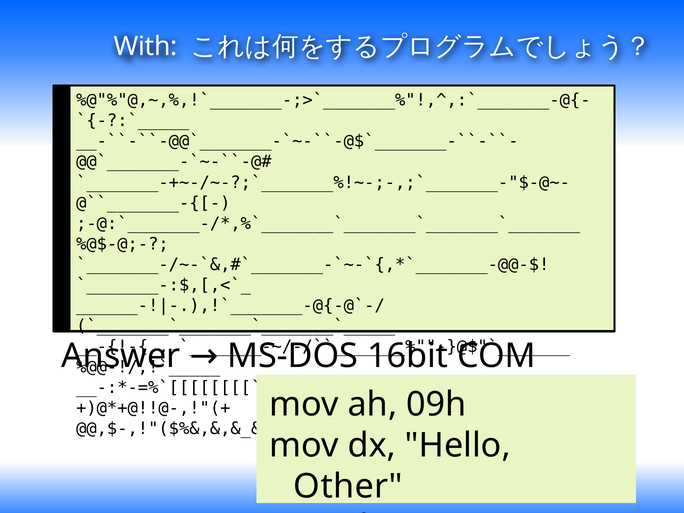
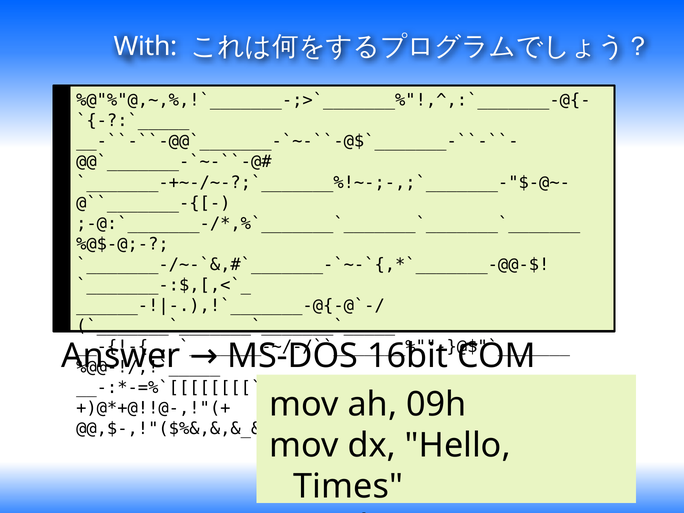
Other: Other -> Times
